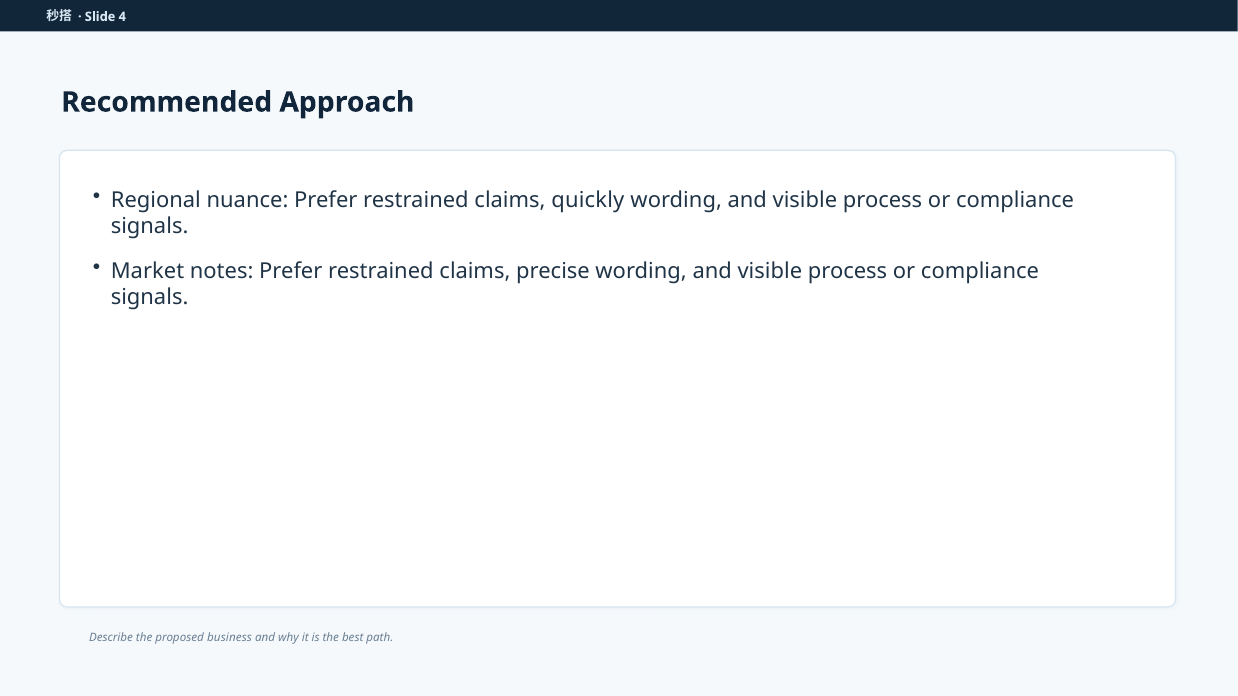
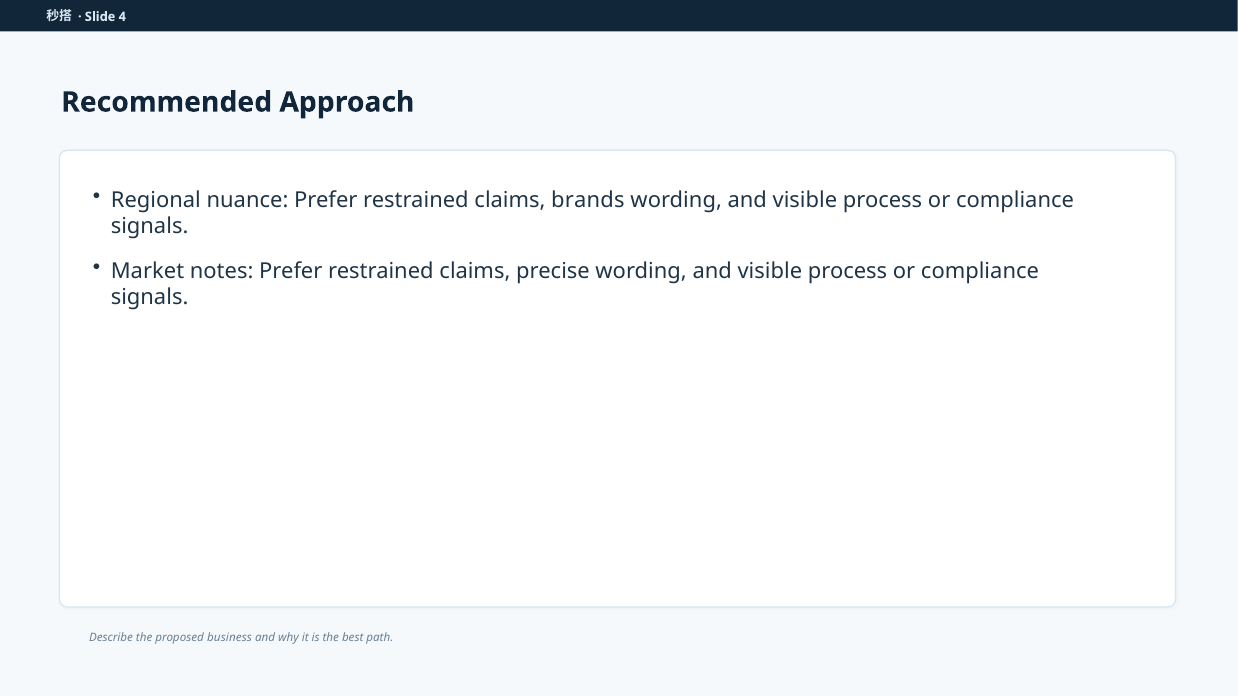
quickly: quickly -> brands
